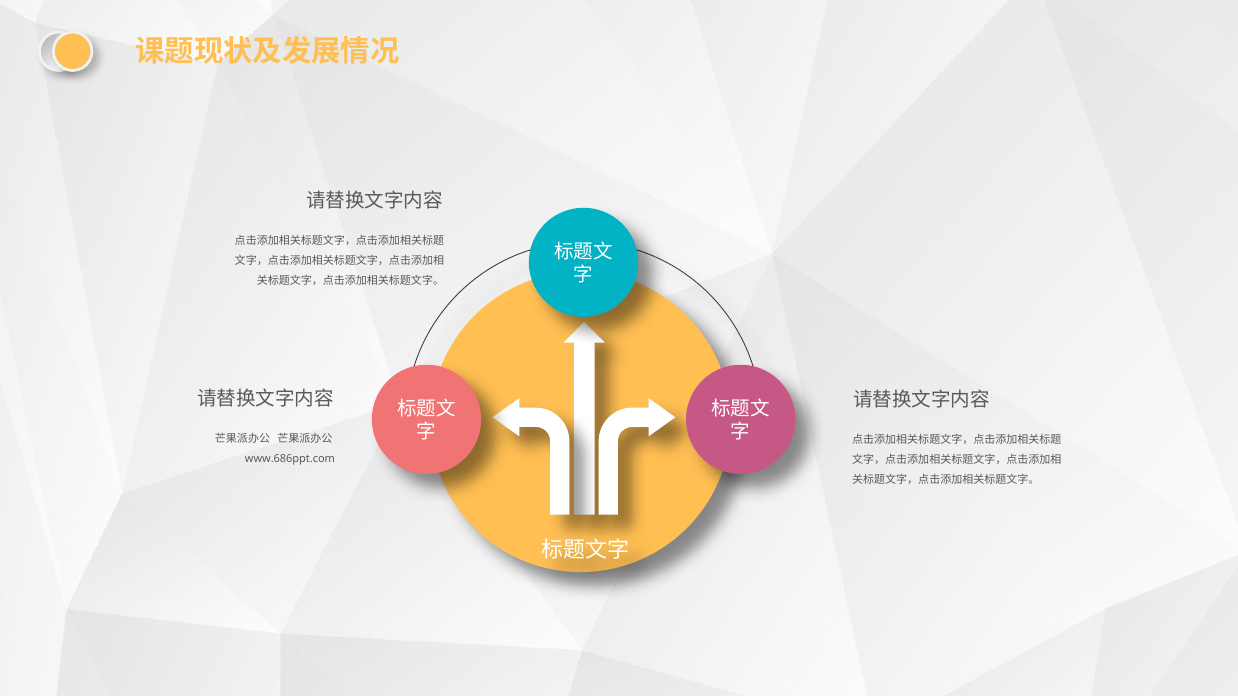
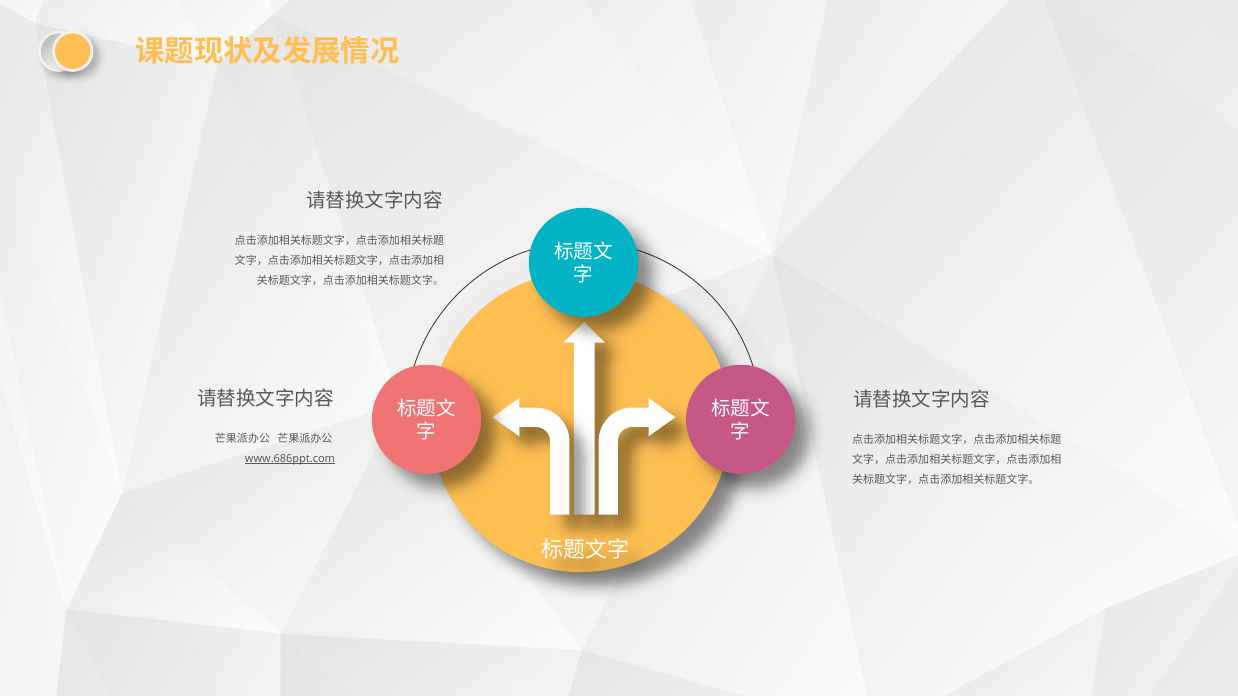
www.686ppt.com underline: none -> present
